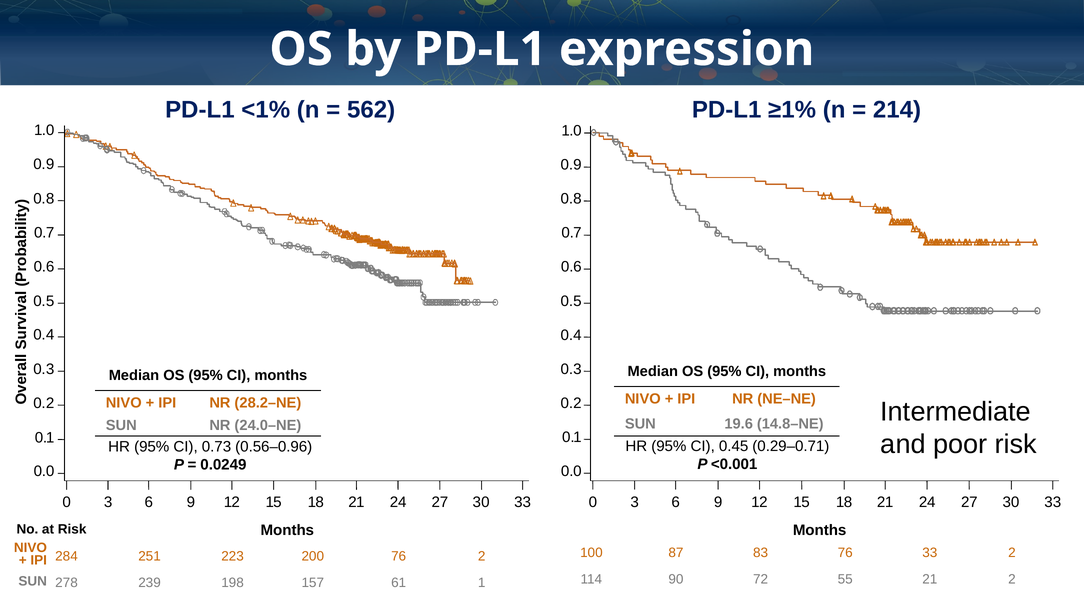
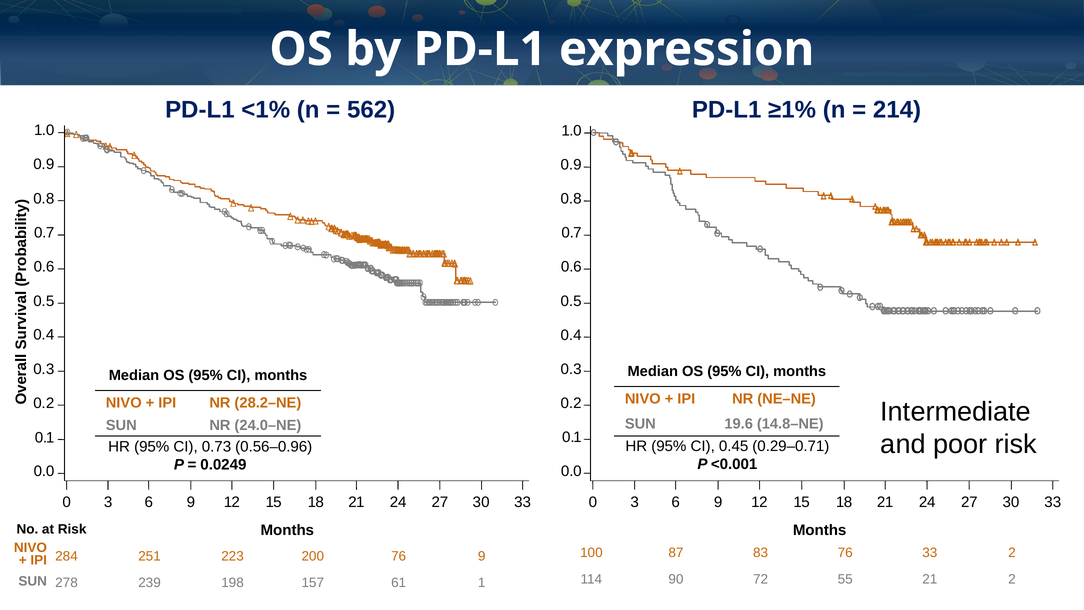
76 2: 2 -> 9
